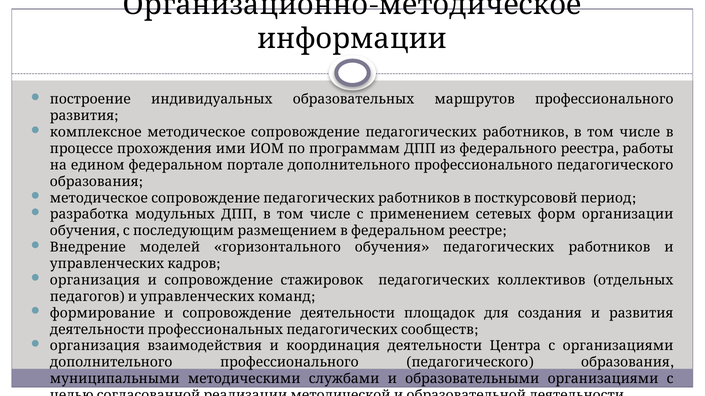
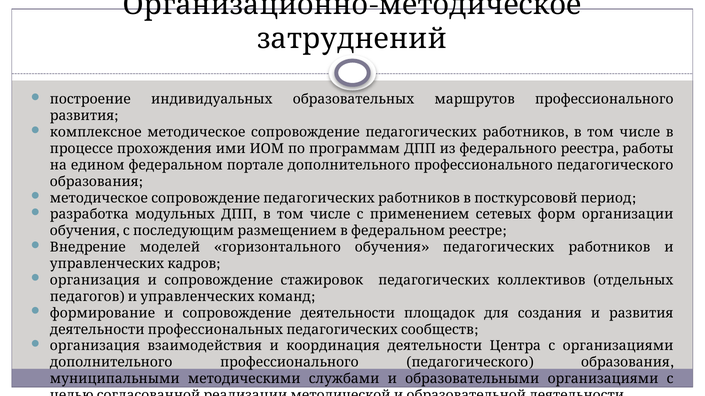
информации: информации -> затруднений
